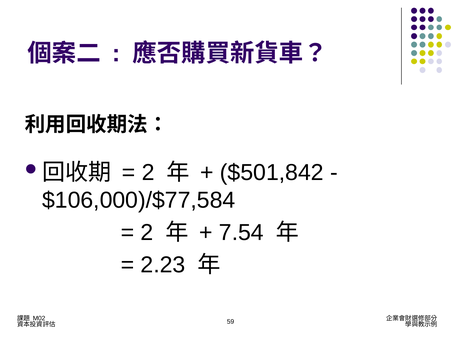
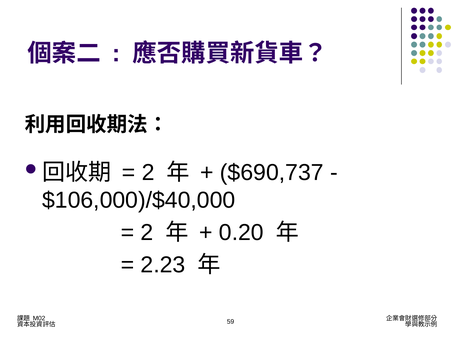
$501,842: $501,842 -> $690,737
$106,000)/$77,584: $106,000)/$77,584 -> $106,000)/$40,000
7.54: 7.54 -> 0.20
